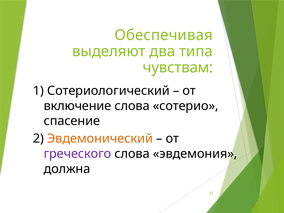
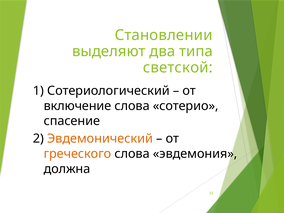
Обеспечивая: Обеспечивая -> Становлении
чувствам: чувствам -> светской
греческого colour: purple -> orange
